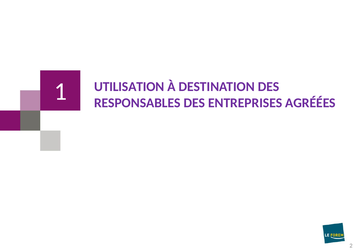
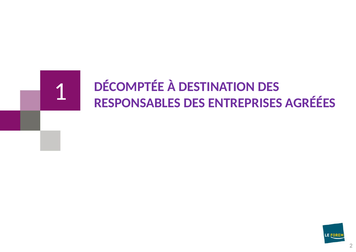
UTILISATION: UTILISATION -> DÉCOMPTÉE
